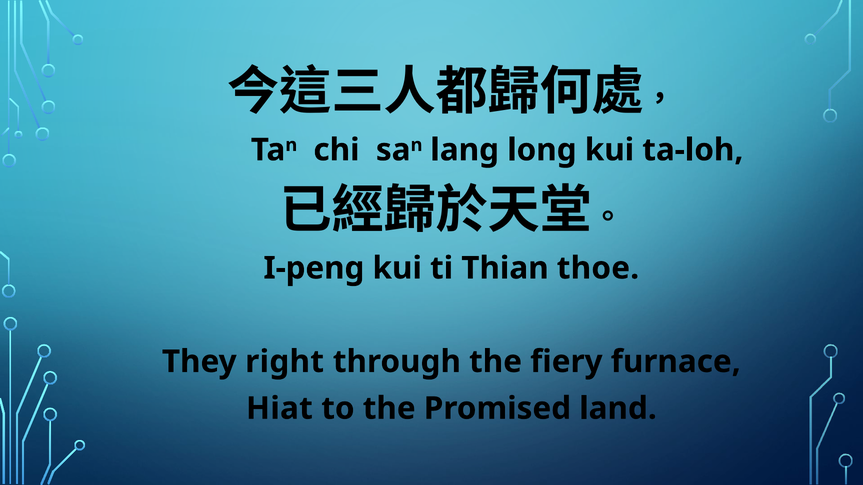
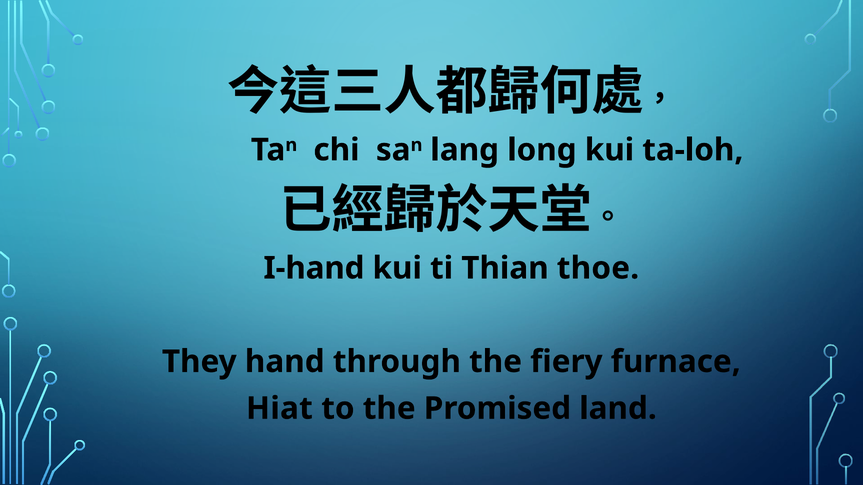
I-peng: I-peng -> I-hand
right: right -> hand
